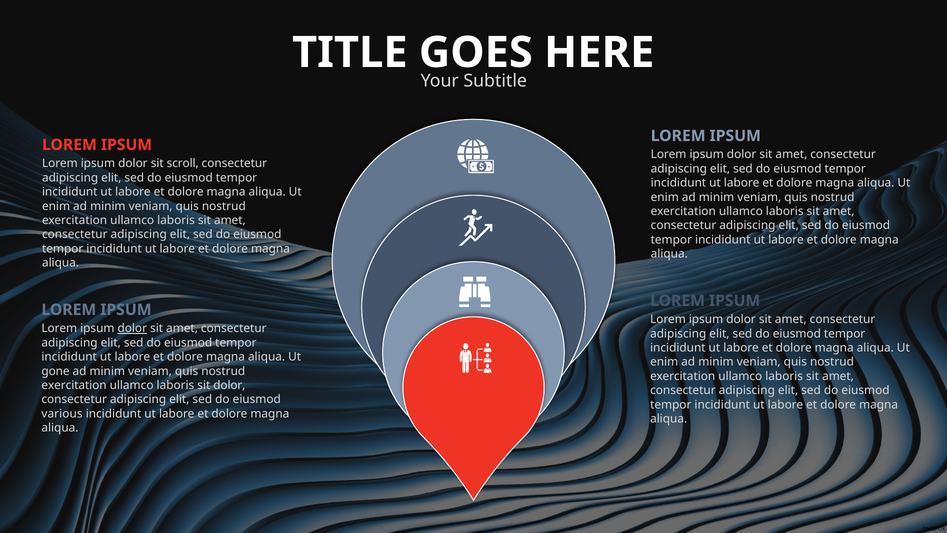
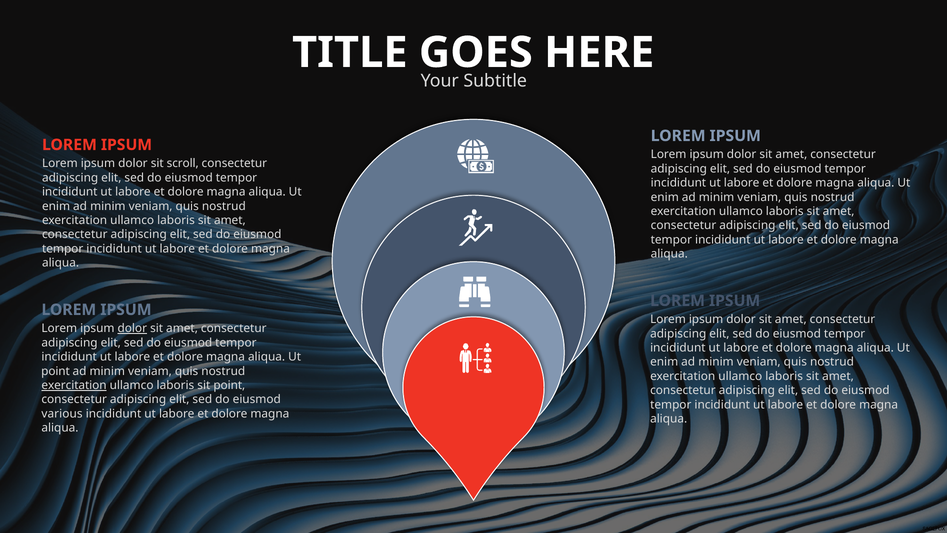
gone at (56, 371): gone -> point
exercitation at (74, 385) underline: none -> present
sit dolor: dolor -> point
